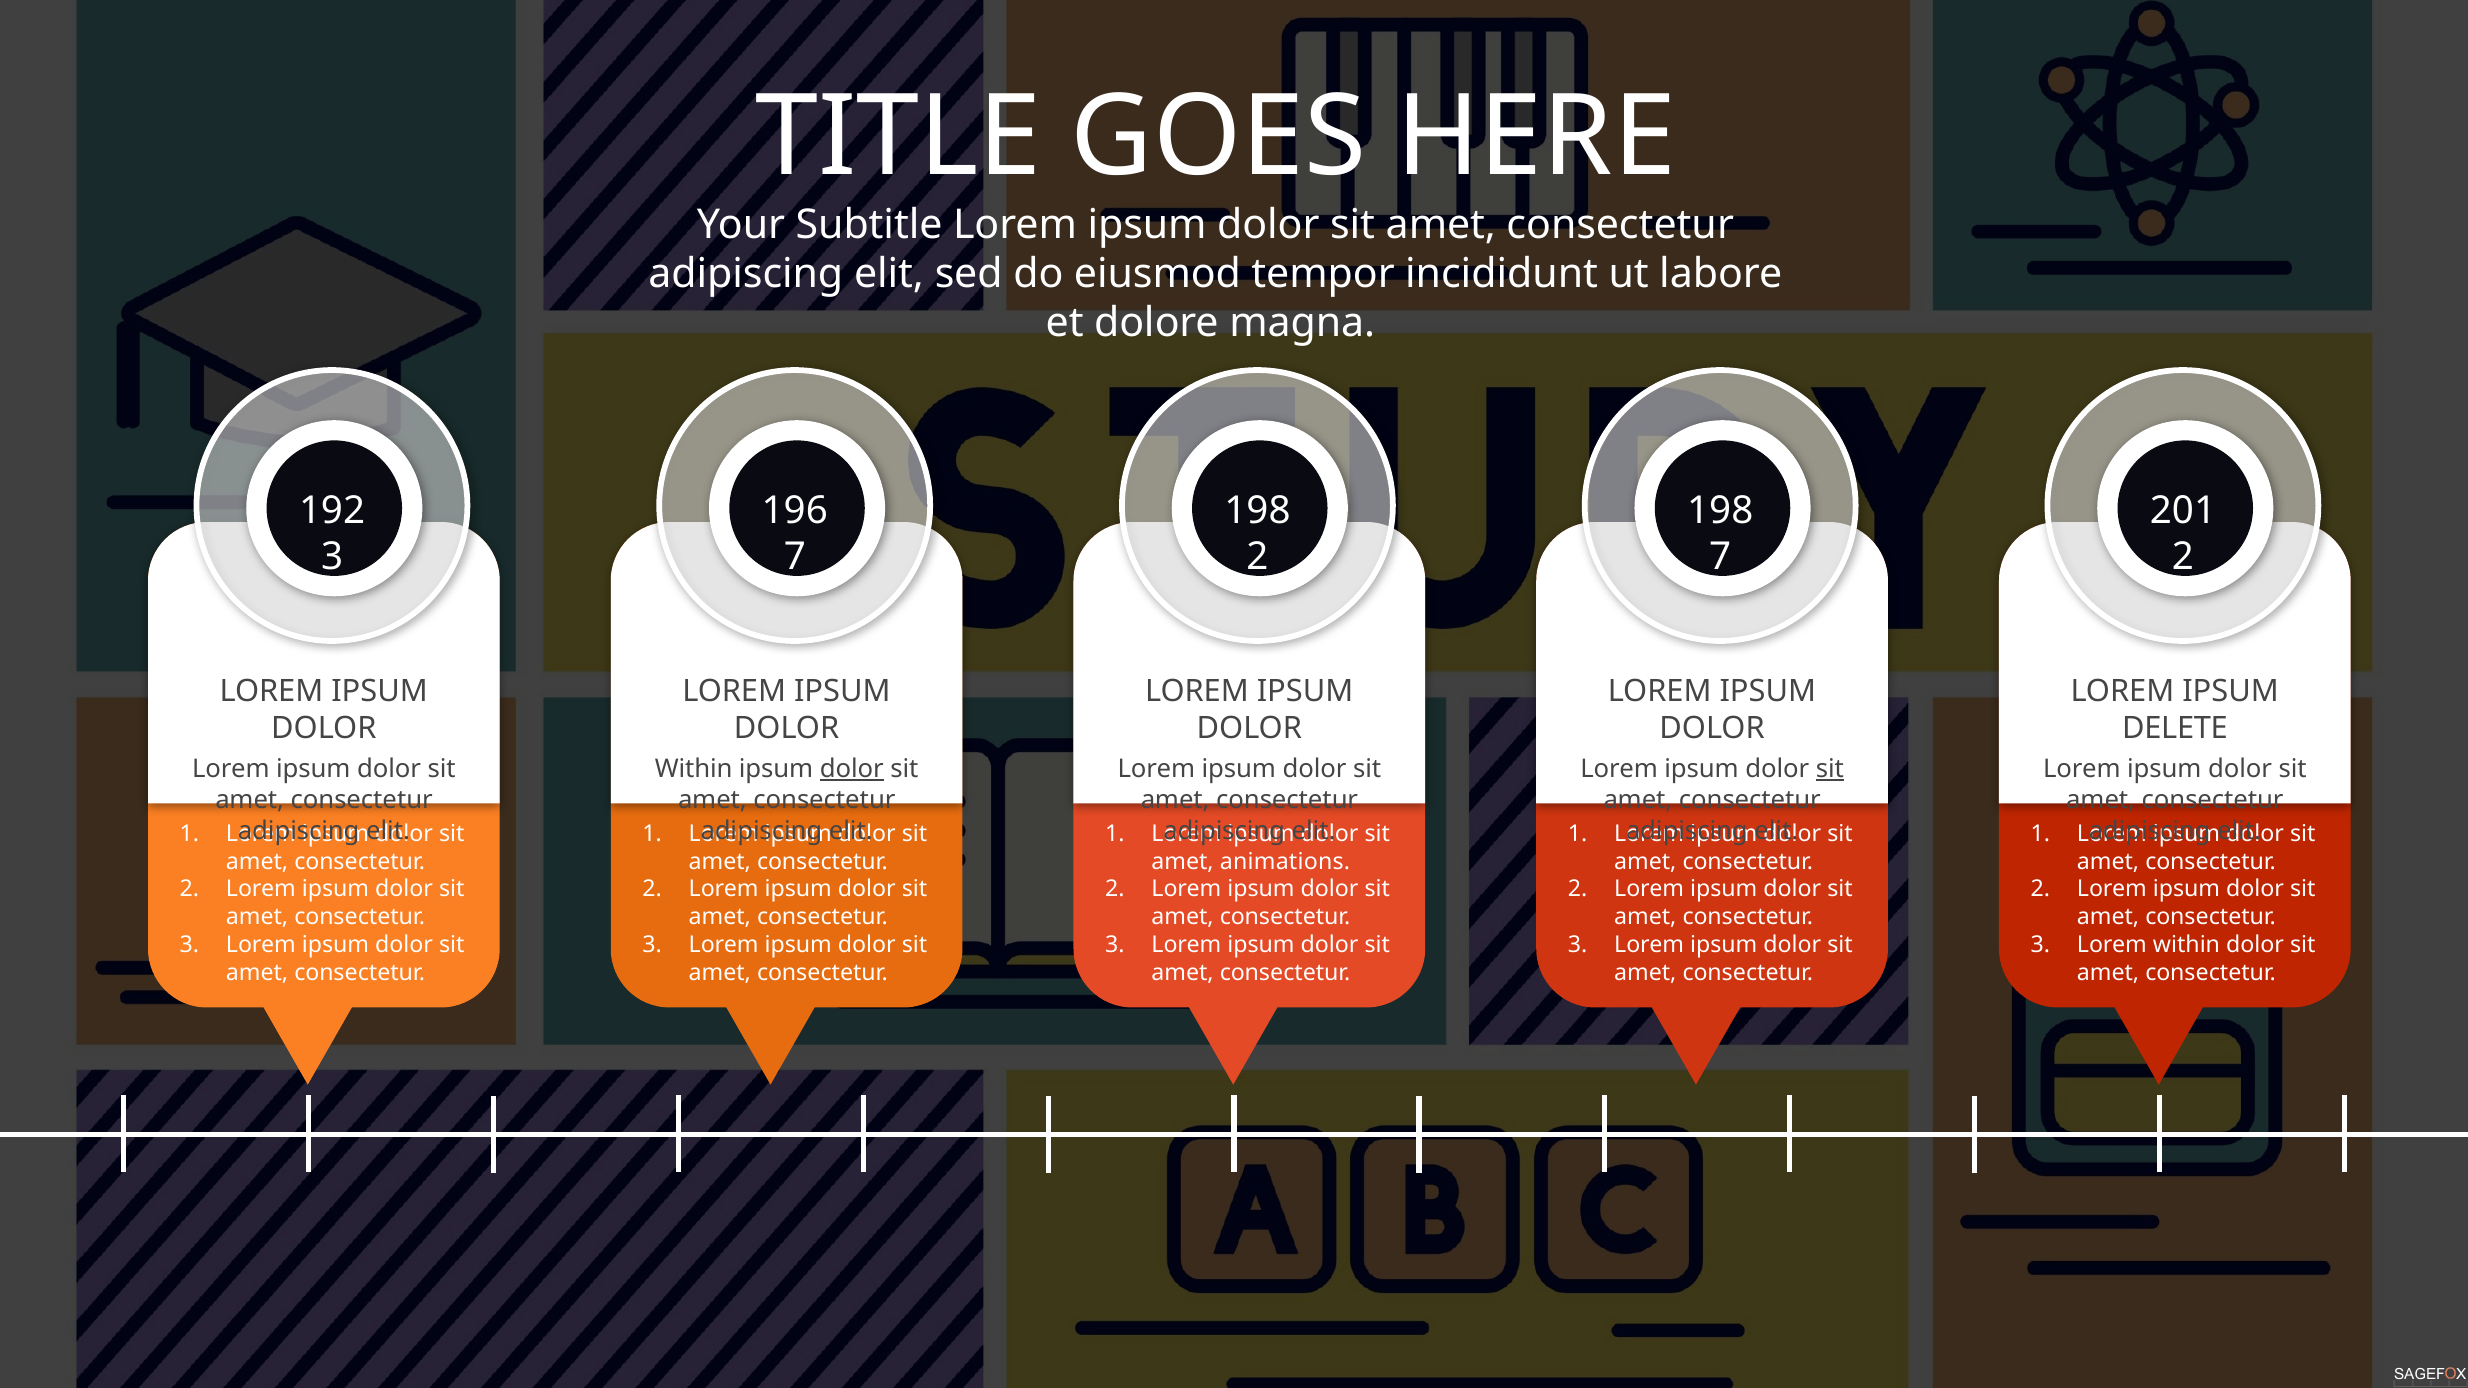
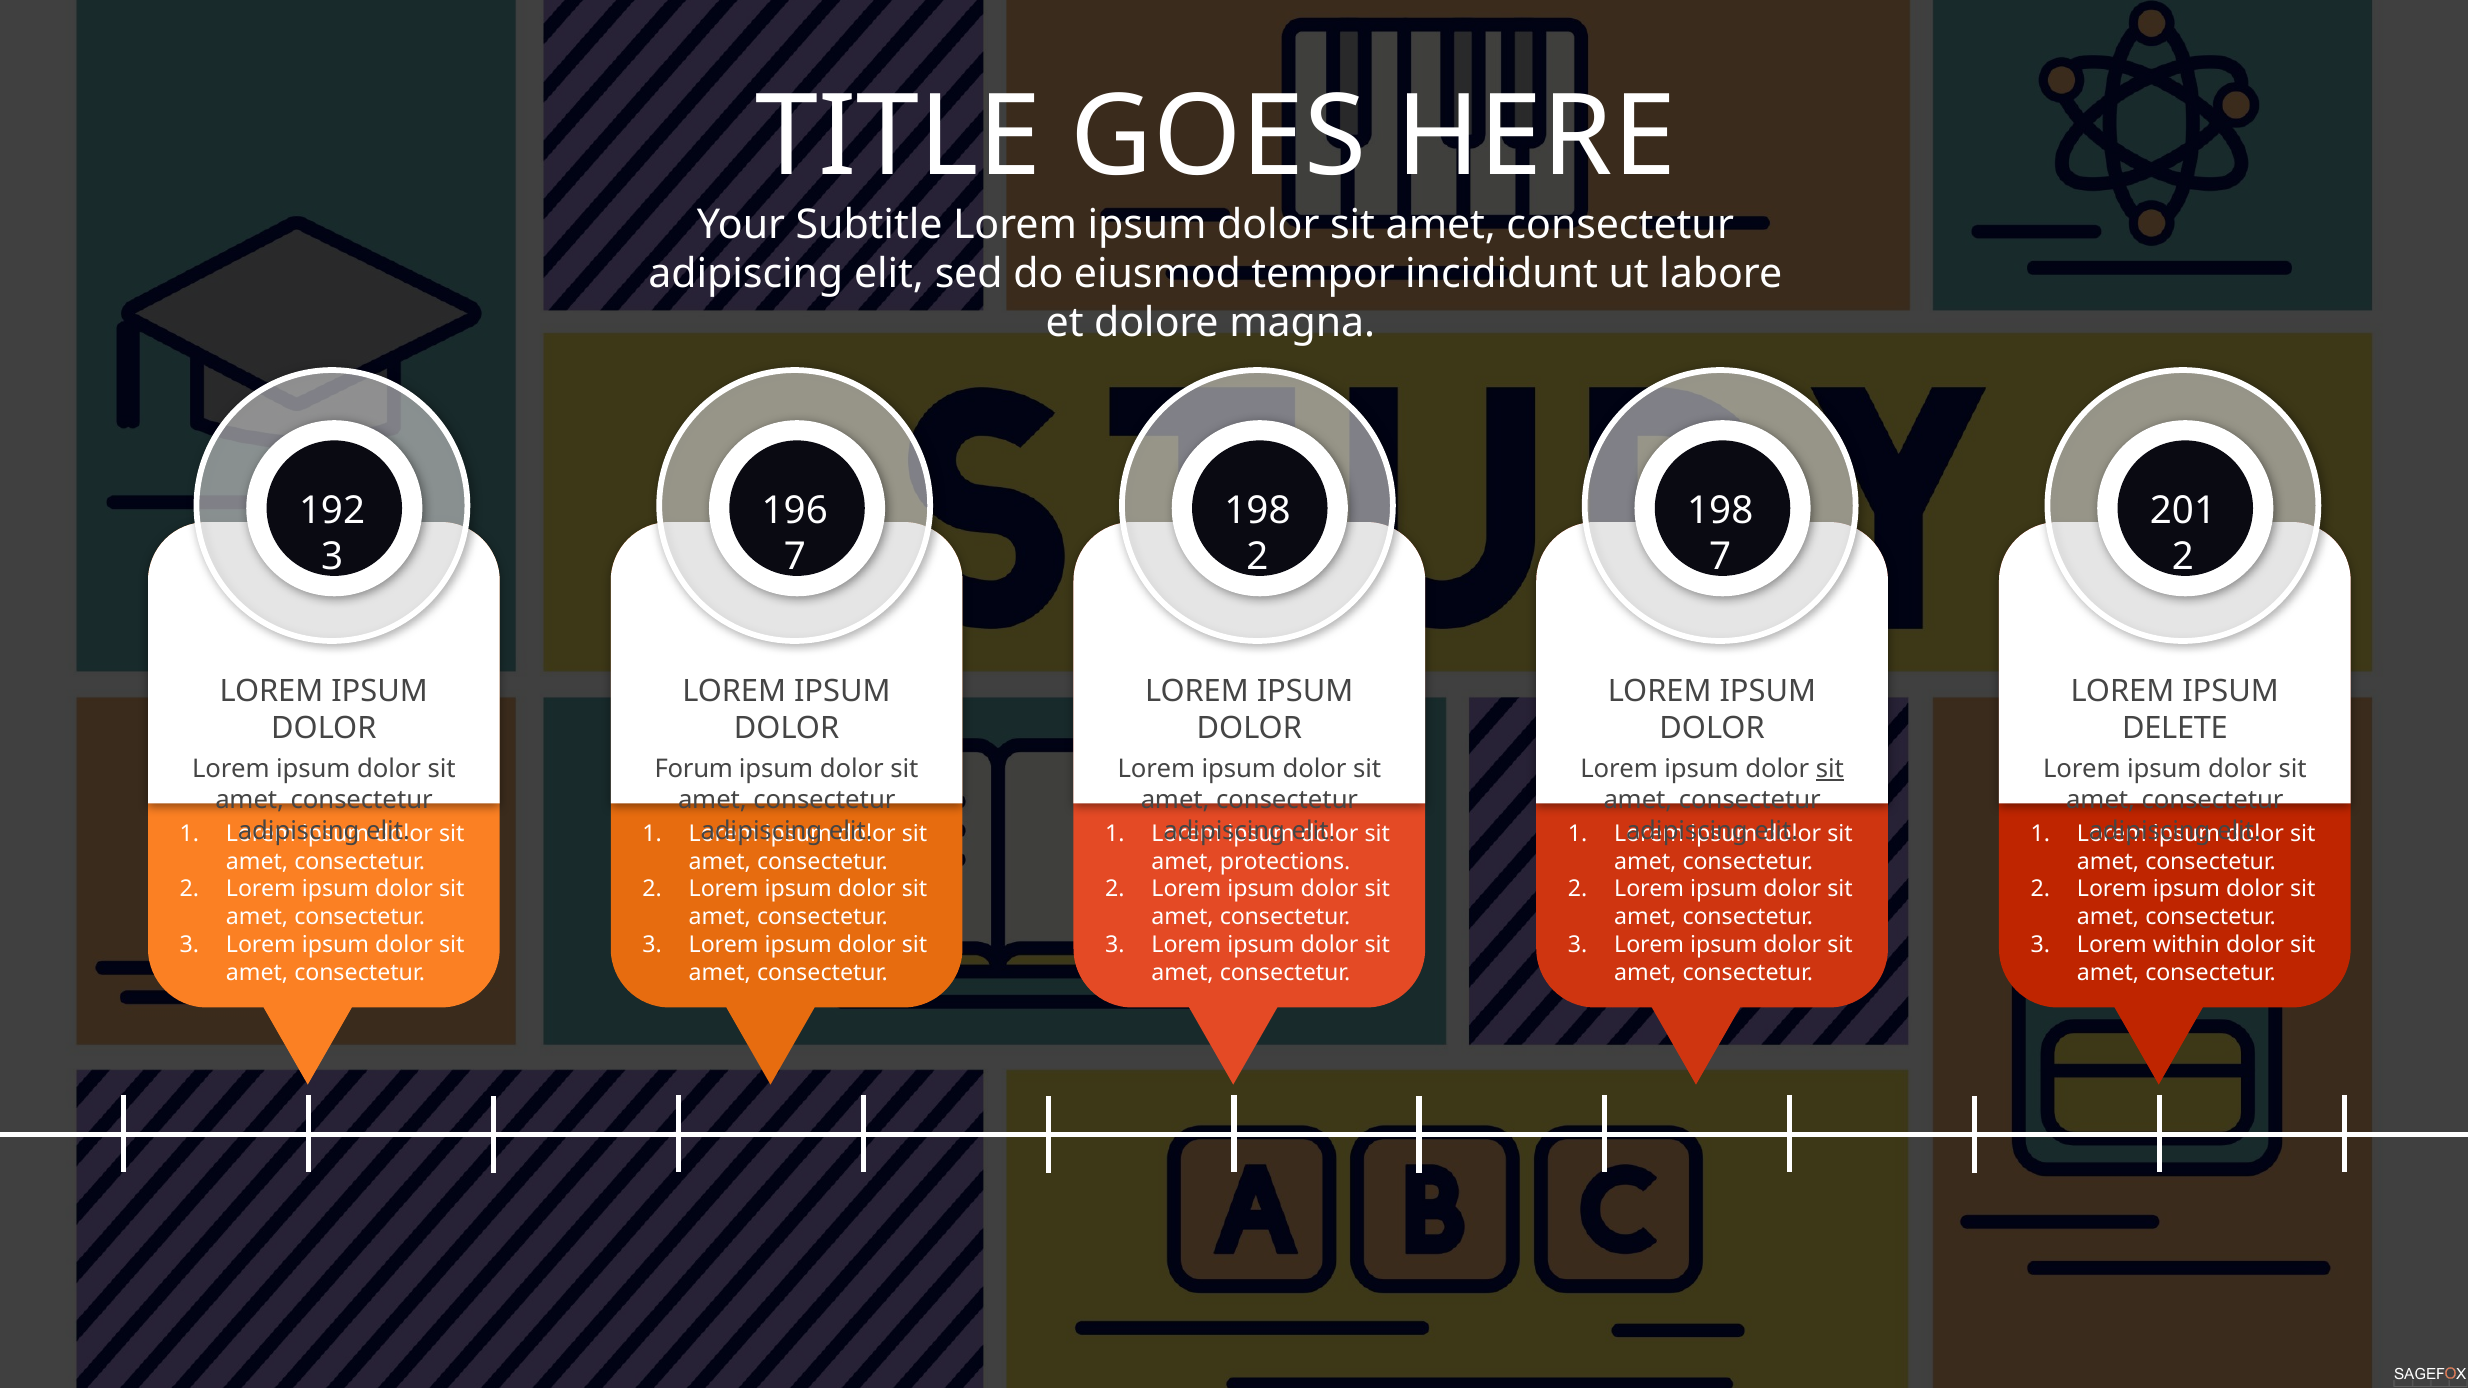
Within at (694, 769): Within -> Forum
dolor at (852, 769) underline: present -> none
animations: animations -> protections
